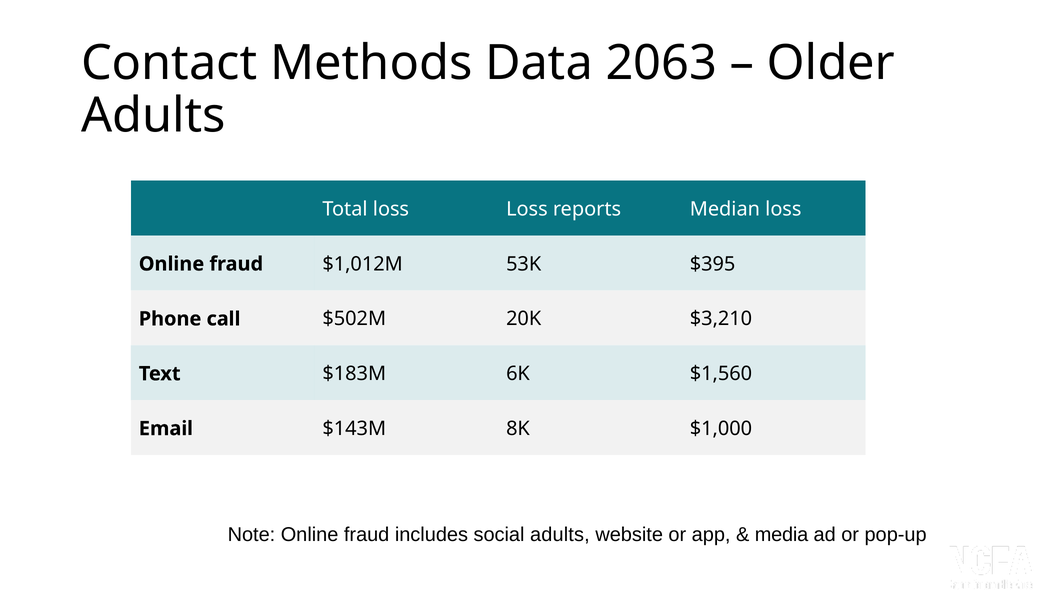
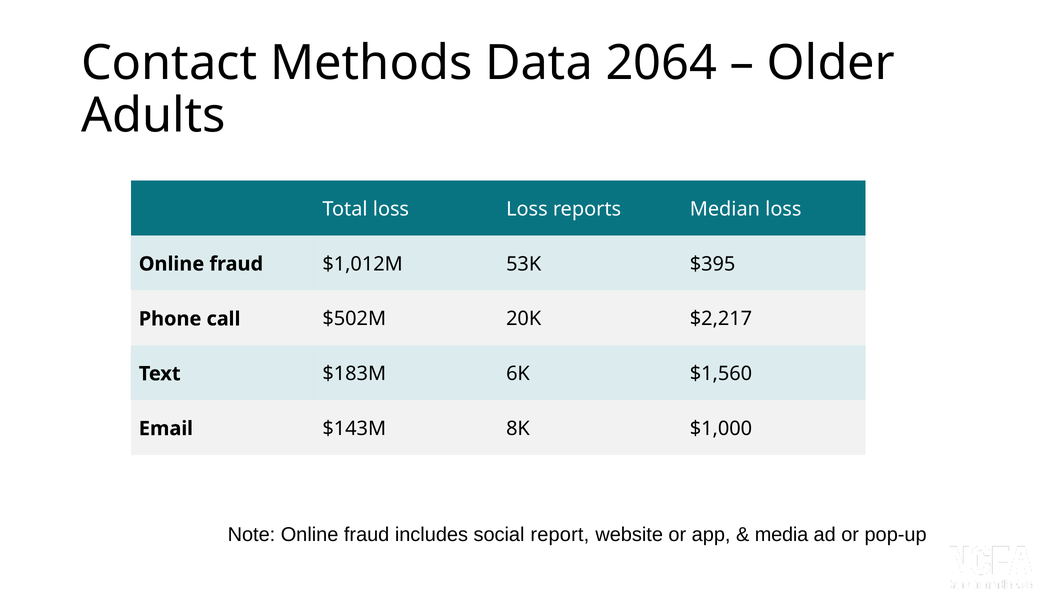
2063: 2063 -> 2064
$3,210: $3,210 -> $2,217
social adults: adults -> report
